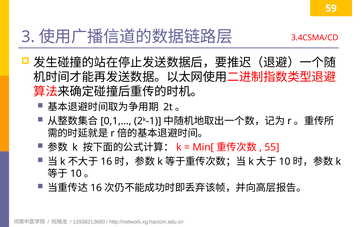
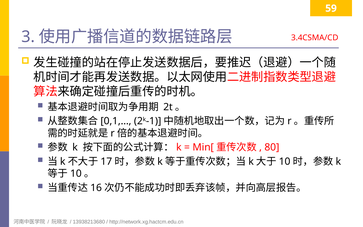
55: 55 -> 80
16 at (106, 161): 16 -> 17
